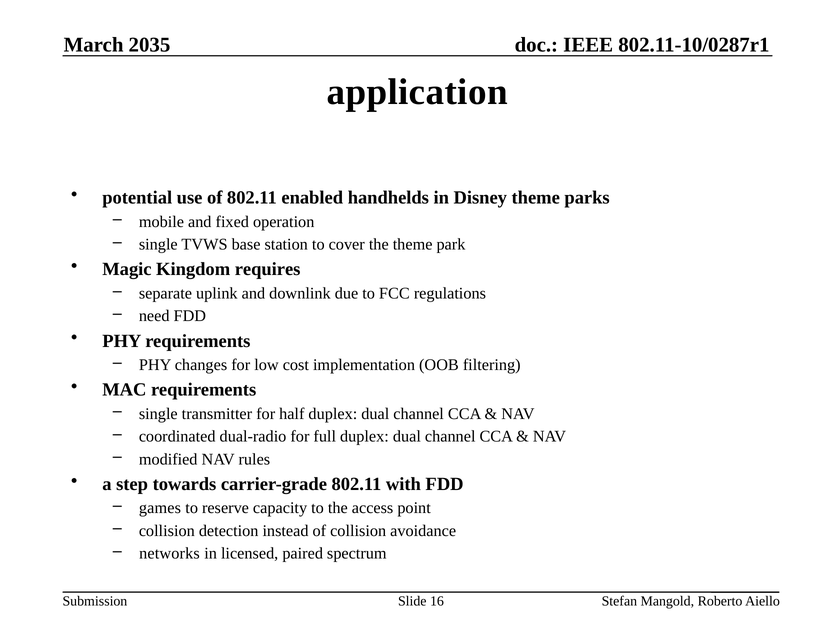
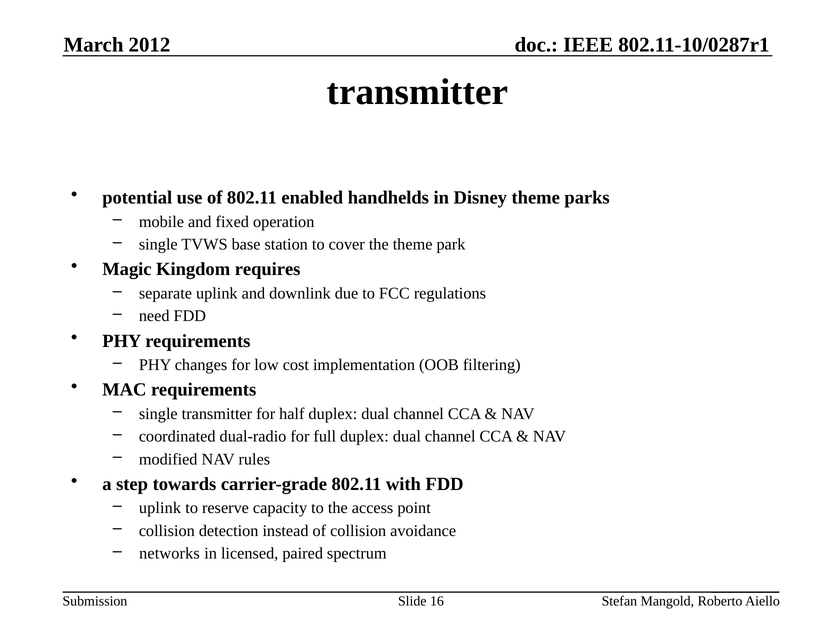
2035: 2035 -> 2012
application at (417, 92): application -> transmitter
games at (160, 507): games -> uplink
